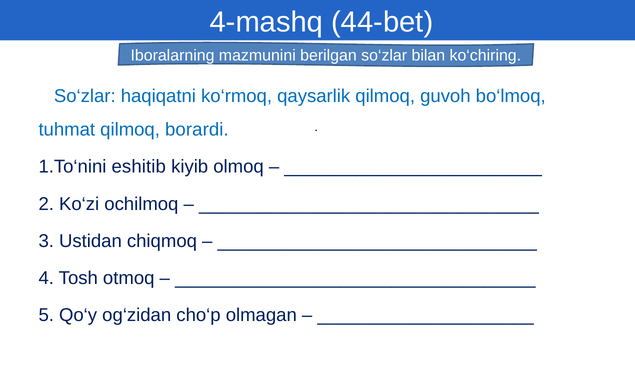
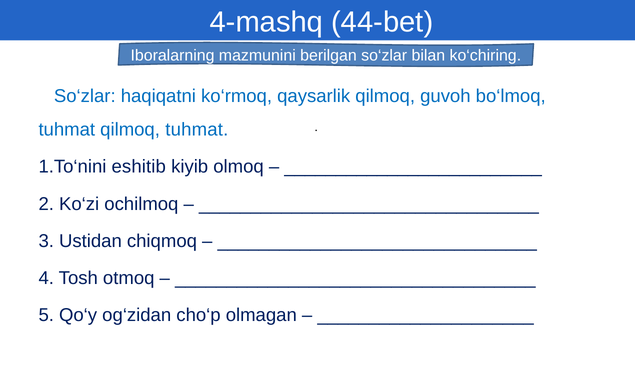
qilmoq borardi: borardi -> tuhmat
